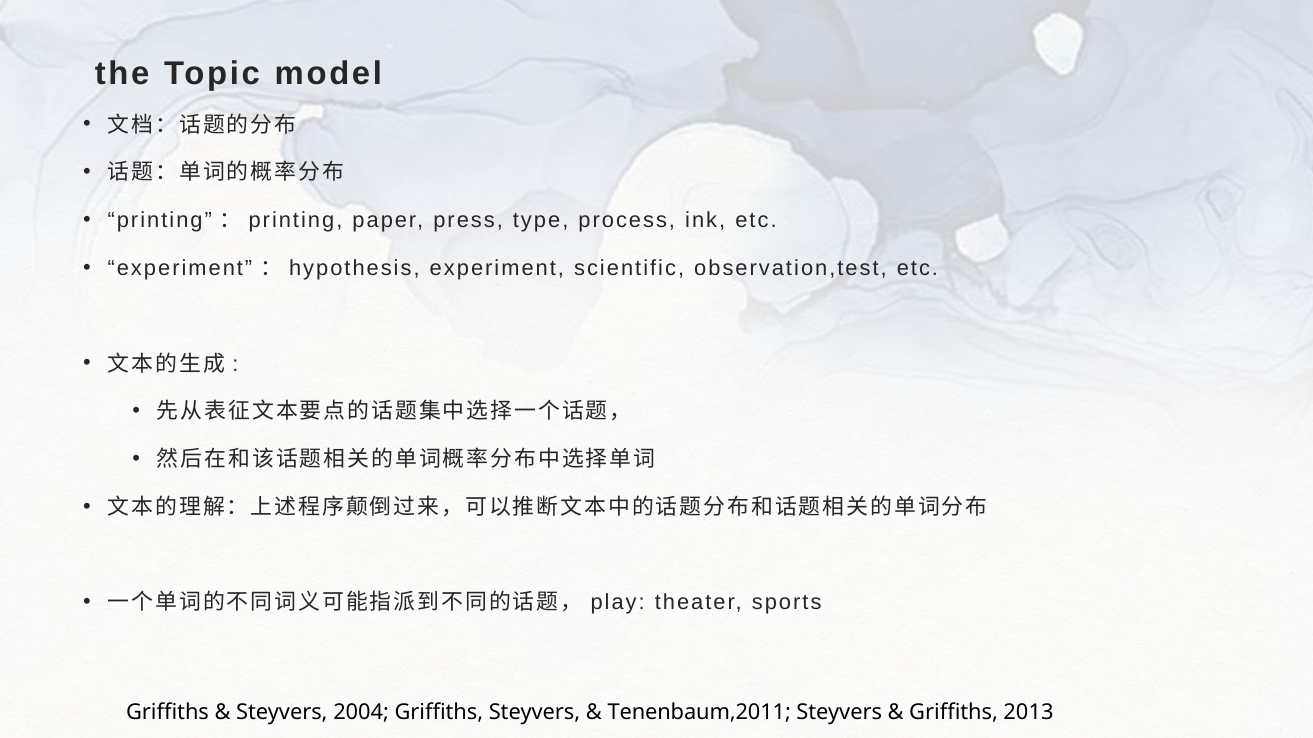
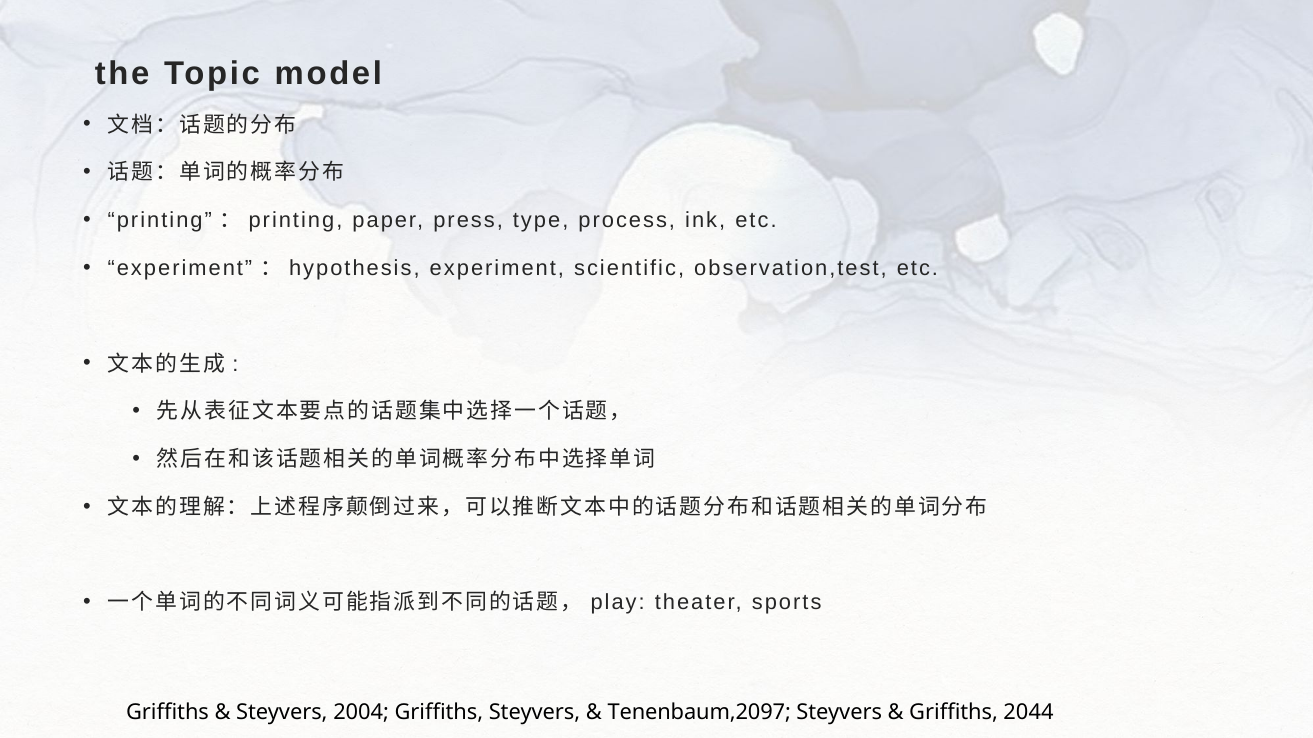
Tenenbaum,2011: Tenenbaum,2011 -> Tenenbaum,2097
2013: 2013 -> 2044
